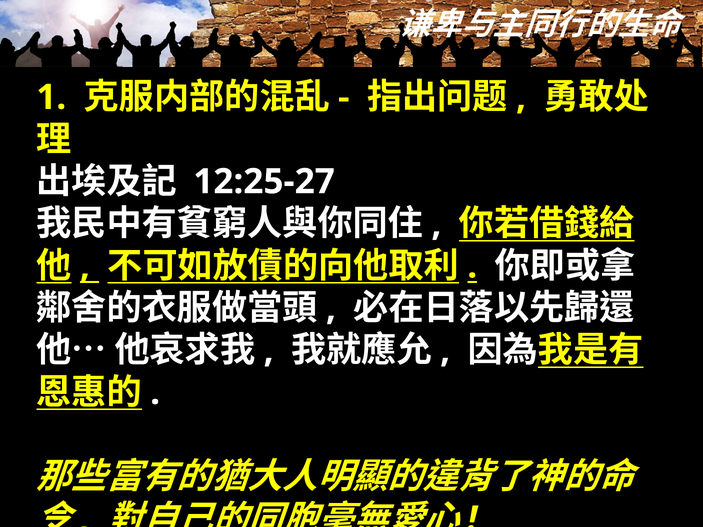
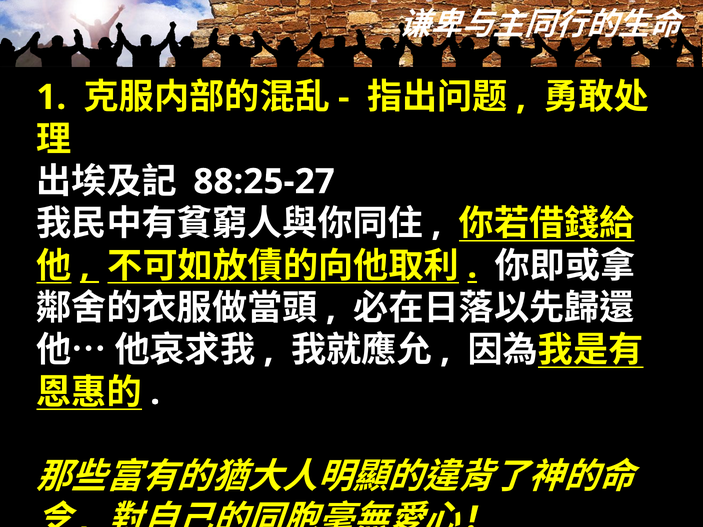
12:25-27: 12:25-27 -> 88:25-27
